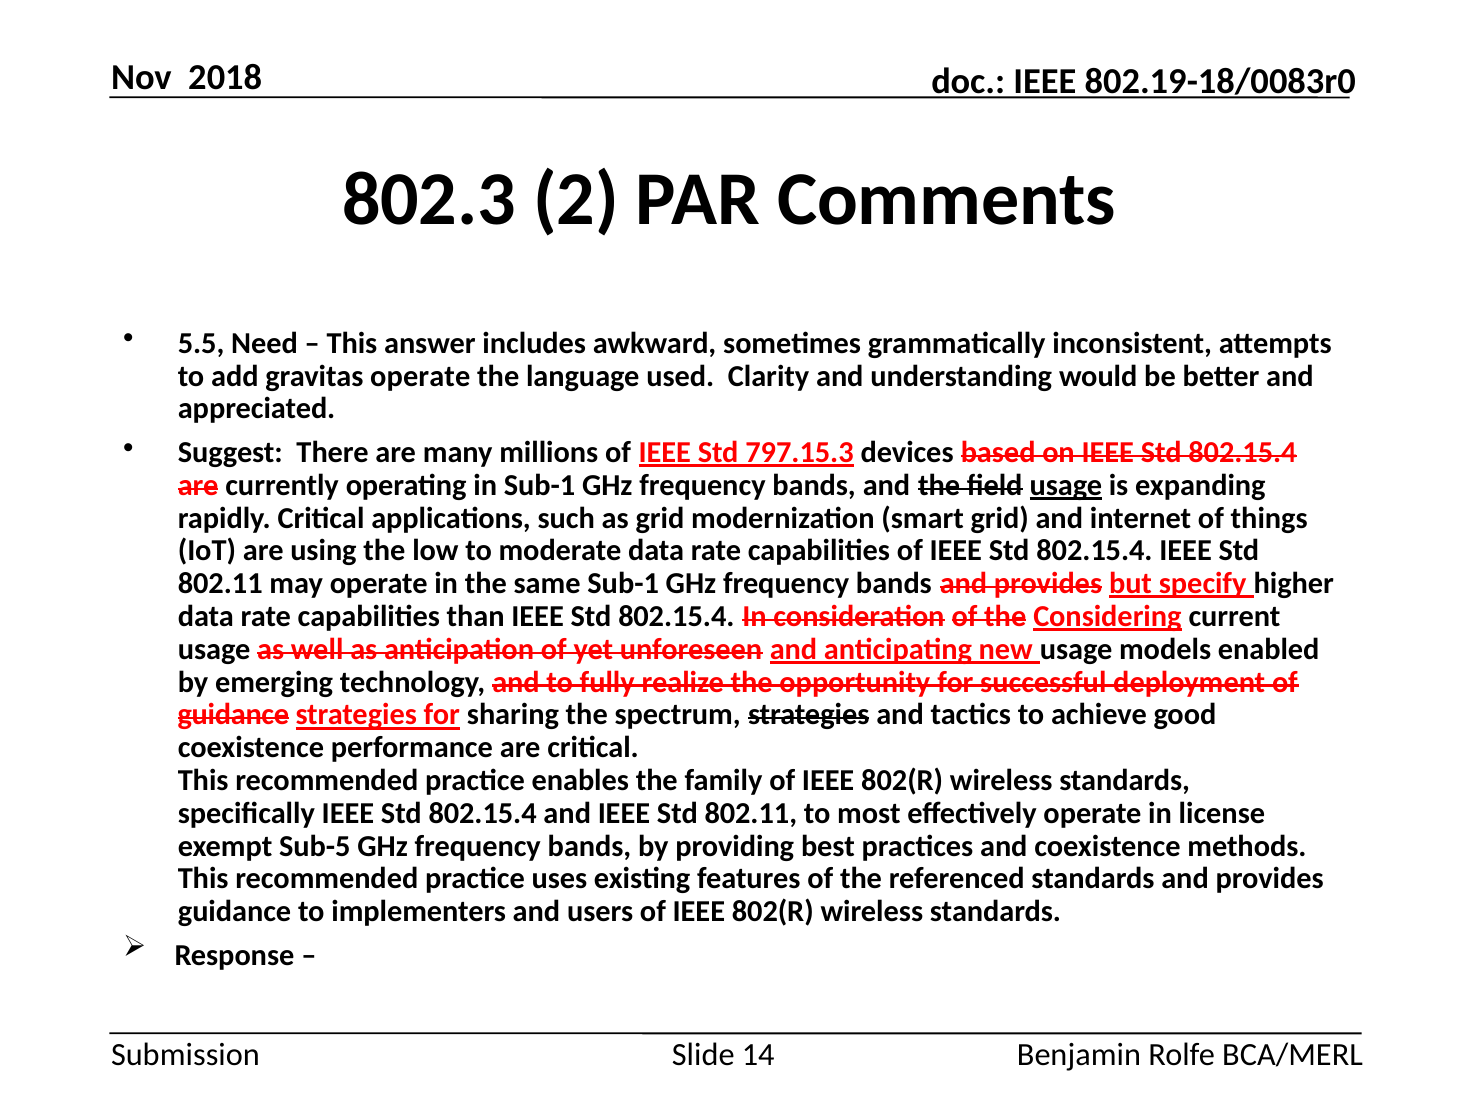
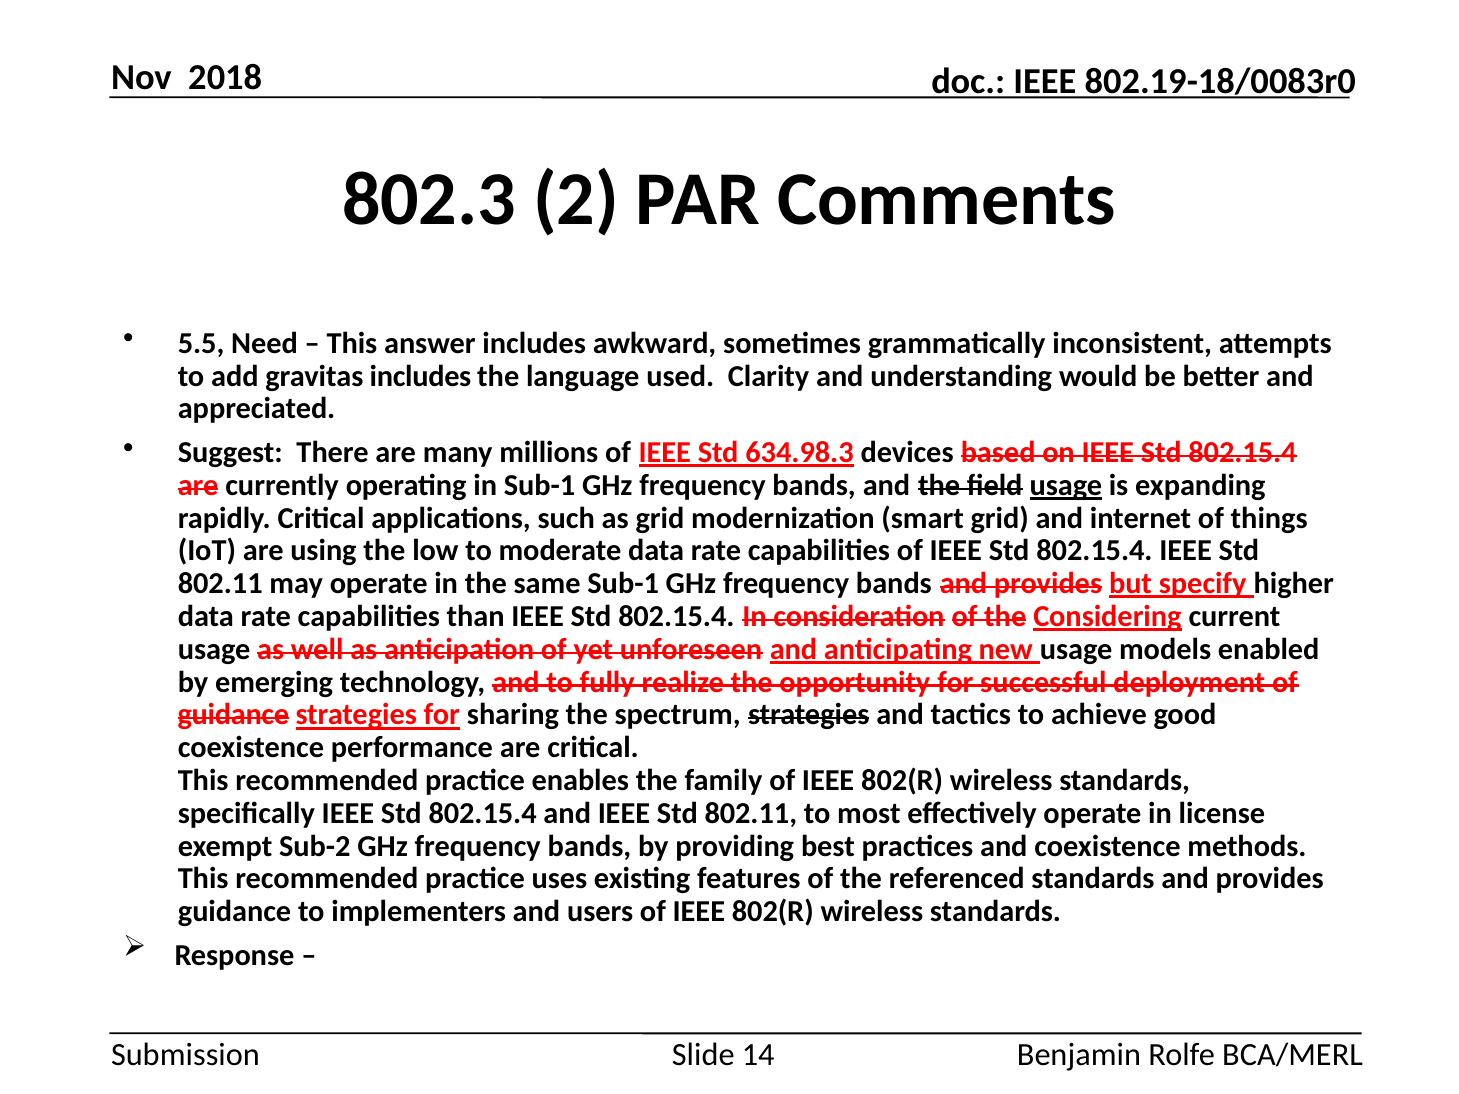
gravitas operate: operate -> includes
797.15.3: 797.15.3 -> 634.98.3
Sub-5: Sub-5 -> Sub-2
